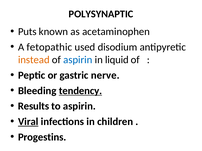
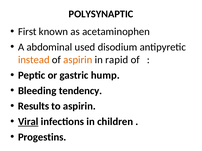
Puts: Puts -> First
fetopathic: fetopathic -> abdominal
aspirin at (78, 60) colour: blue -> orange
liquid: liquid -> rapid
nerve: nerve -> hump
tendency underline: present -> none
